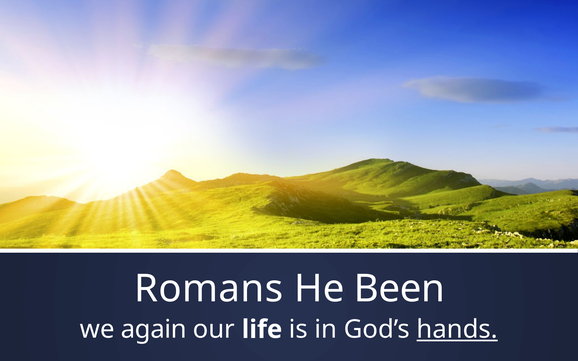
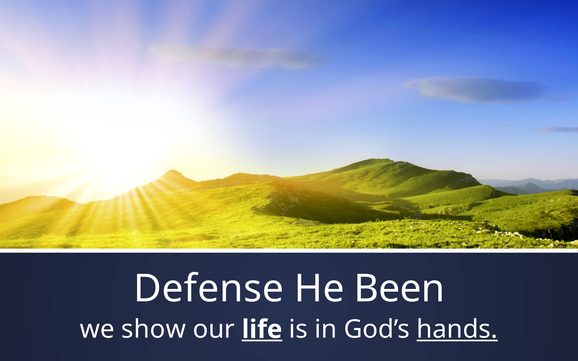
Romans: Romans -> Defense
again: again -> show
life underline: none -> present
